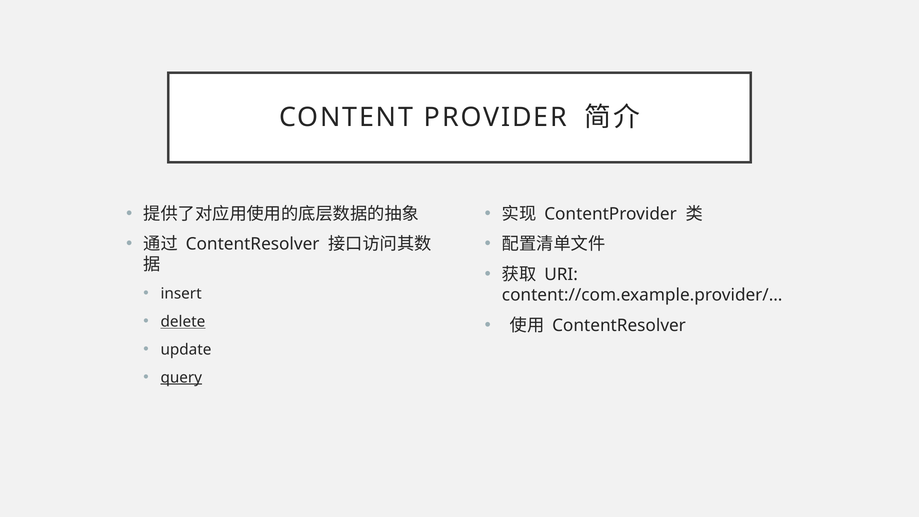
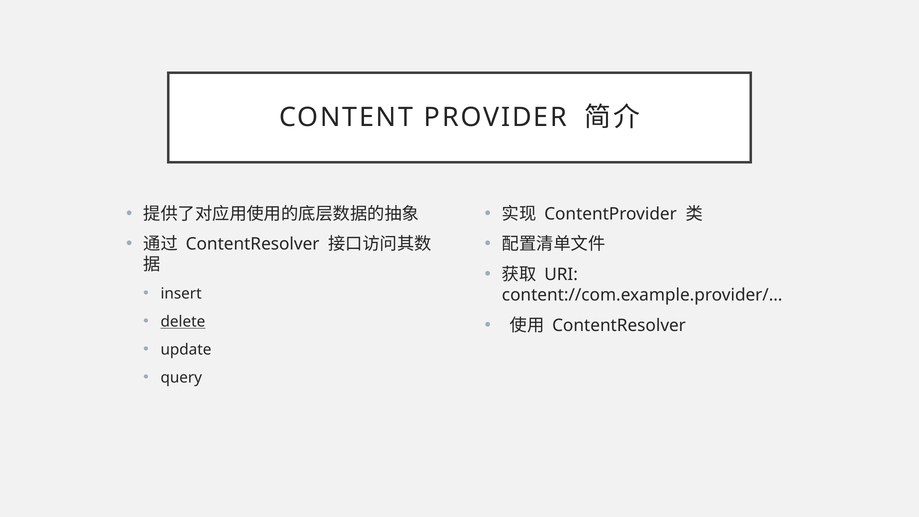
query underline: present -> none
